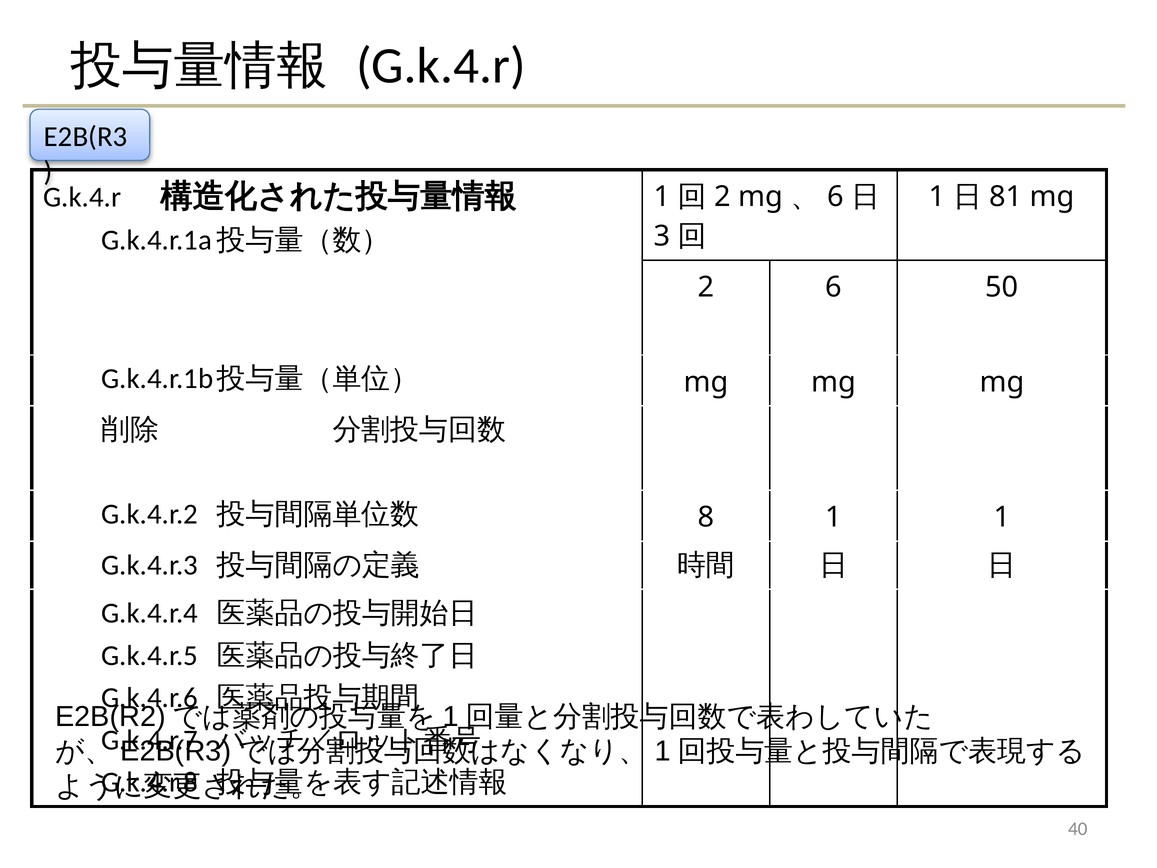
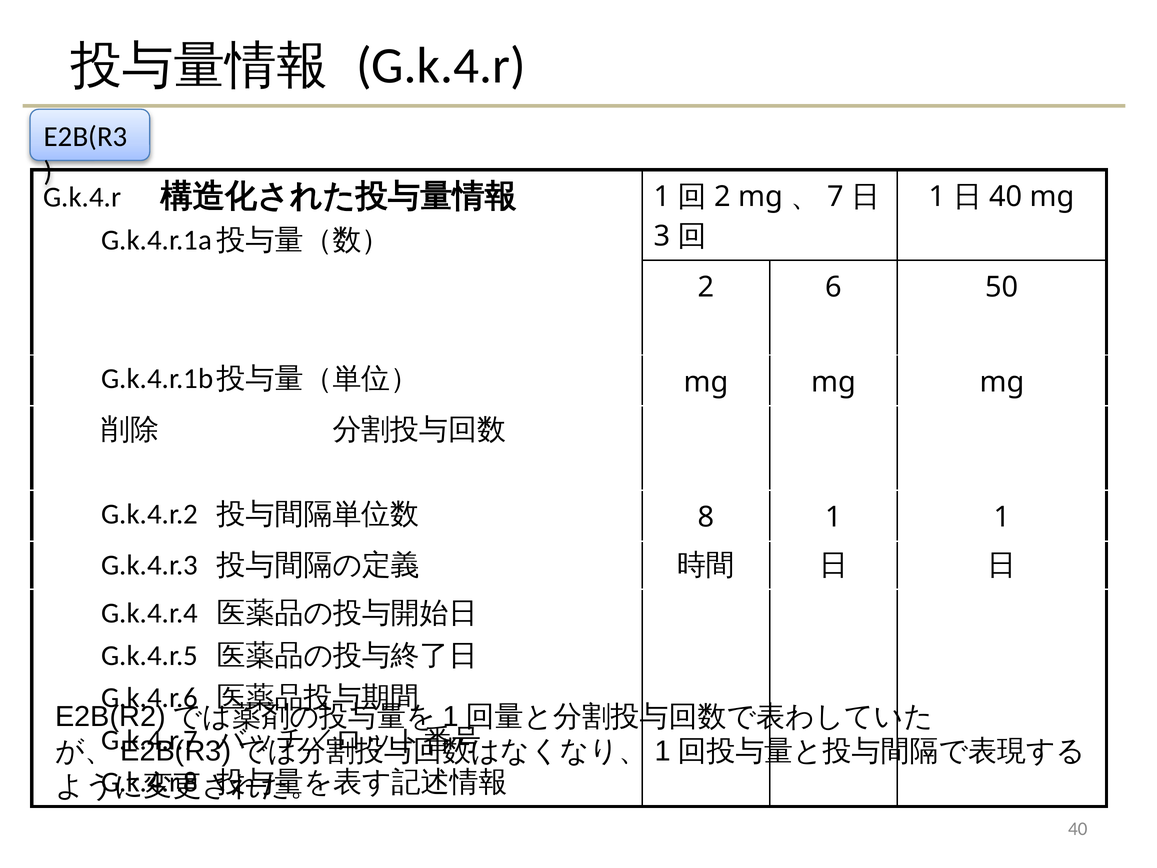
6 at (835, 197): 6 -> 7
81 at (1006, 197): 81 -> 40
